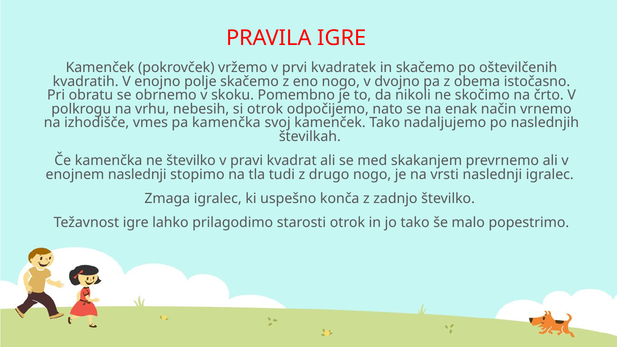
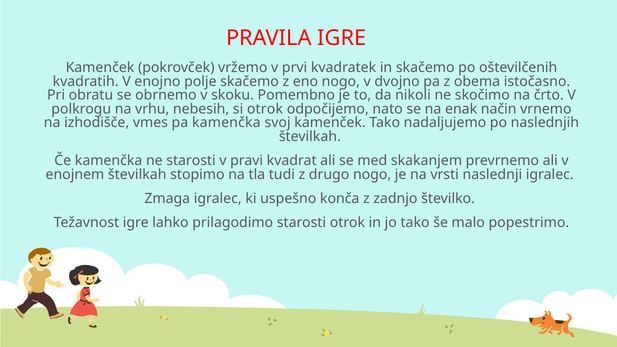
ne številko: številko -> starosti
enojnem naslednji: naslednji -> številkah
